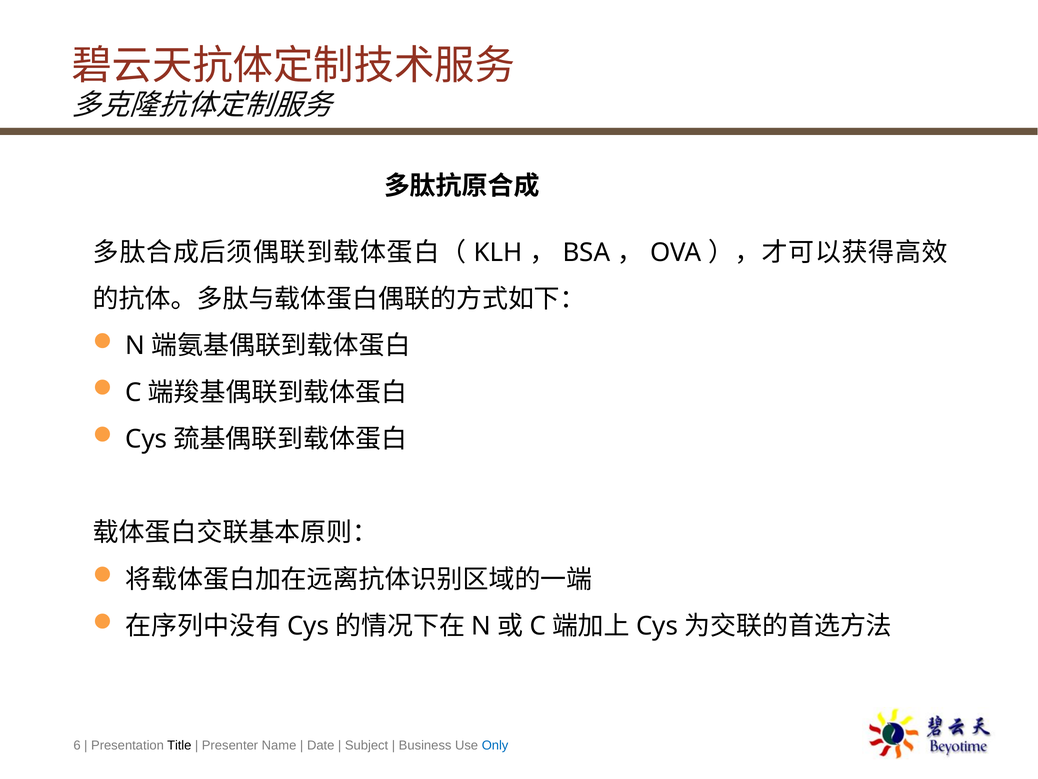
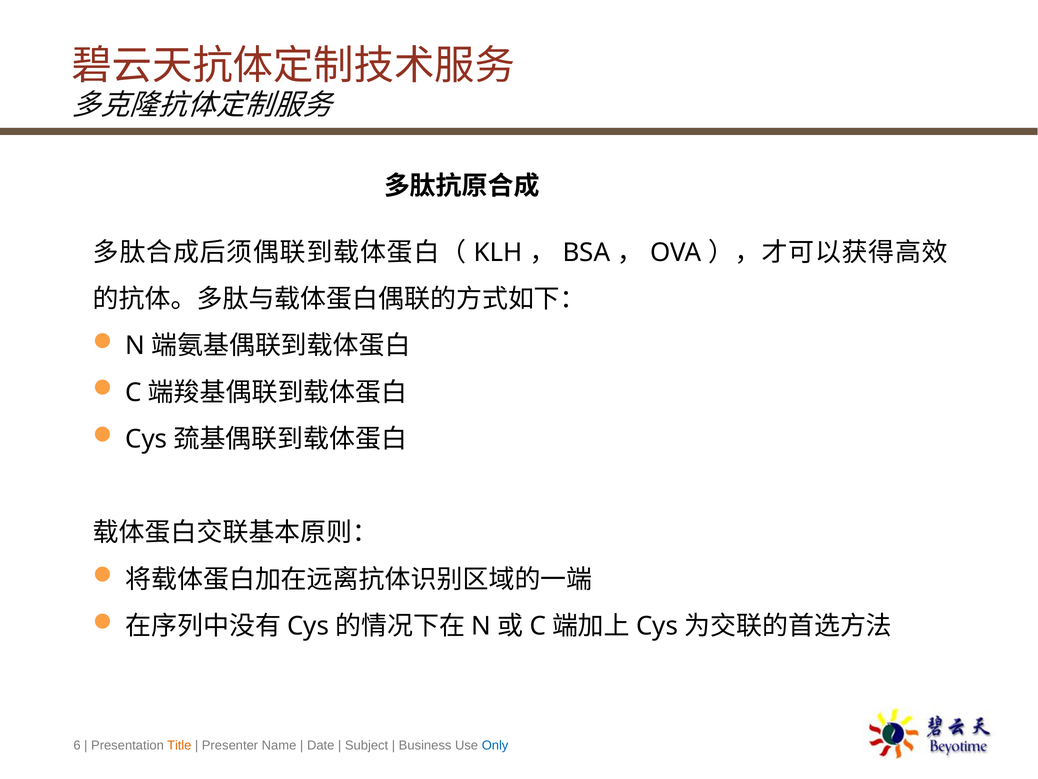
Title colour: black -> orange
